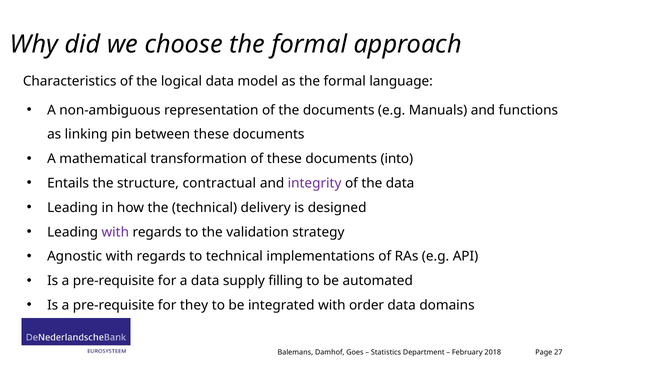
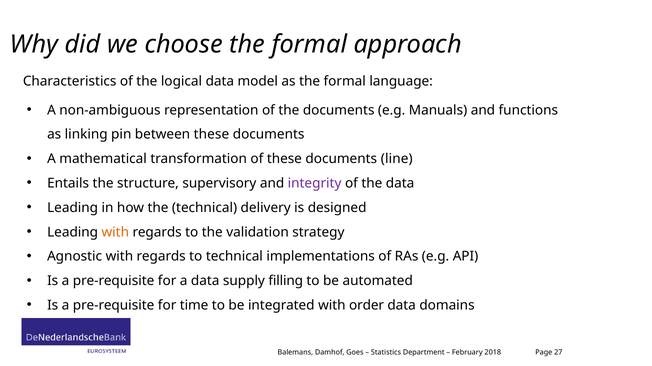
into: into -> line
contractual: contractual -> supervisory
with at (115, 233) colour: purple -> orange
they: they -> time
